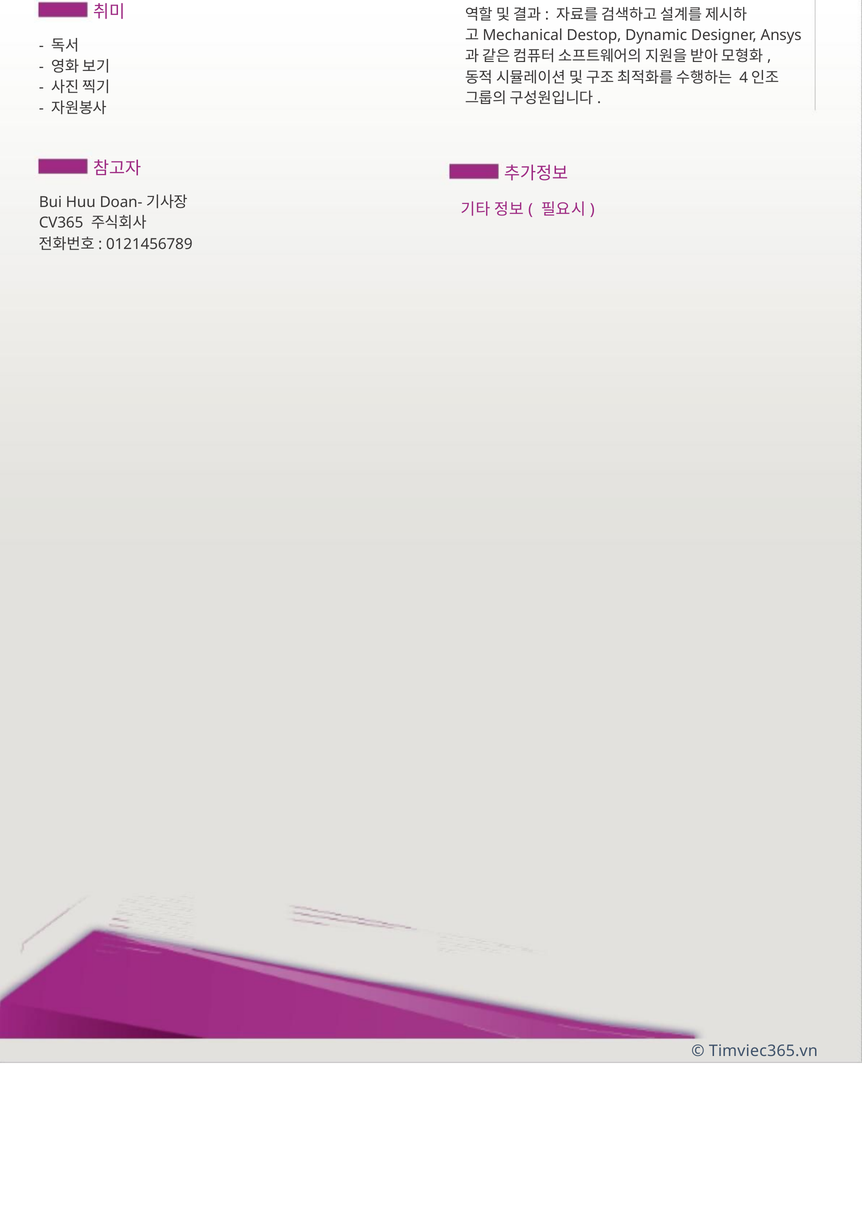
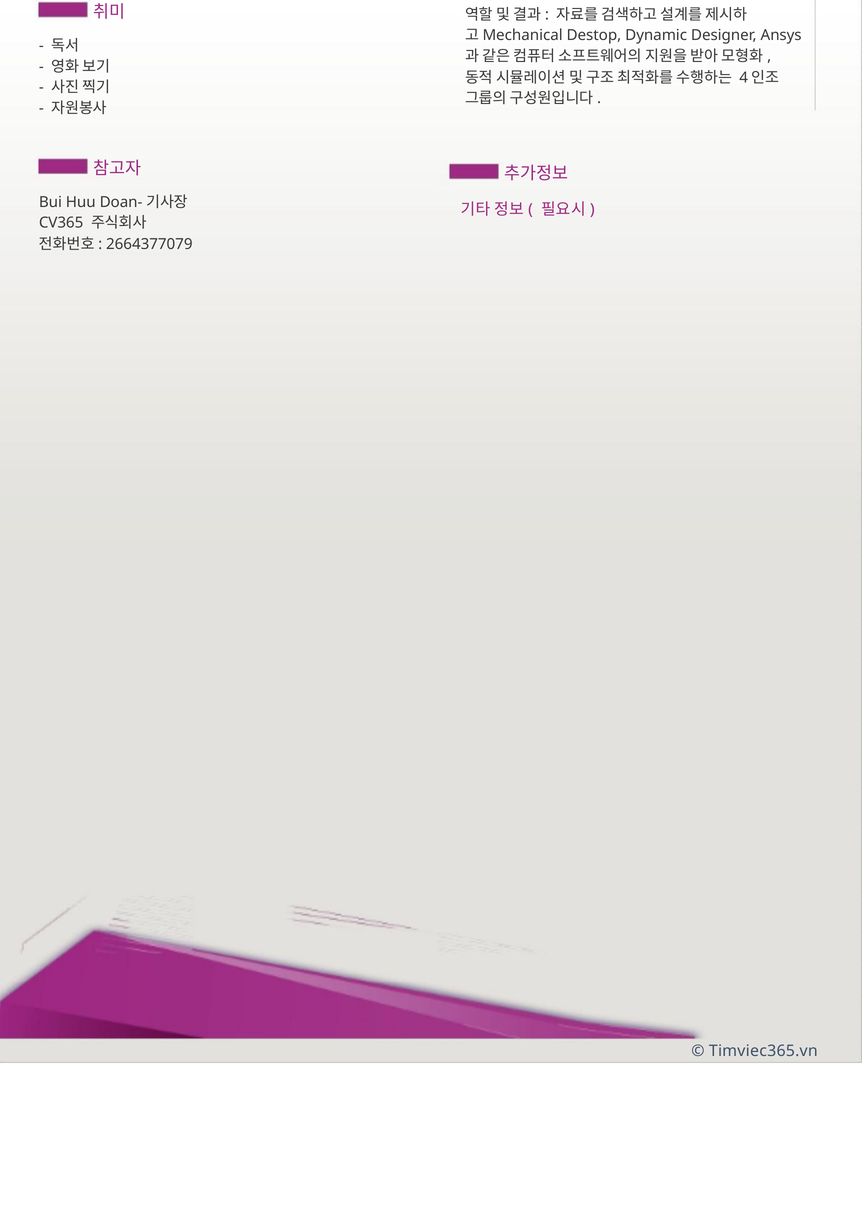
0121456789: 0121456789 -> 2664377079
